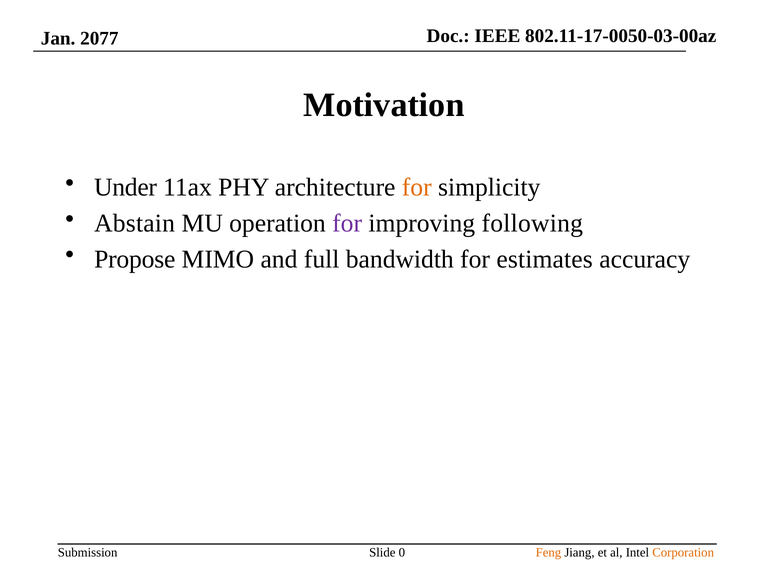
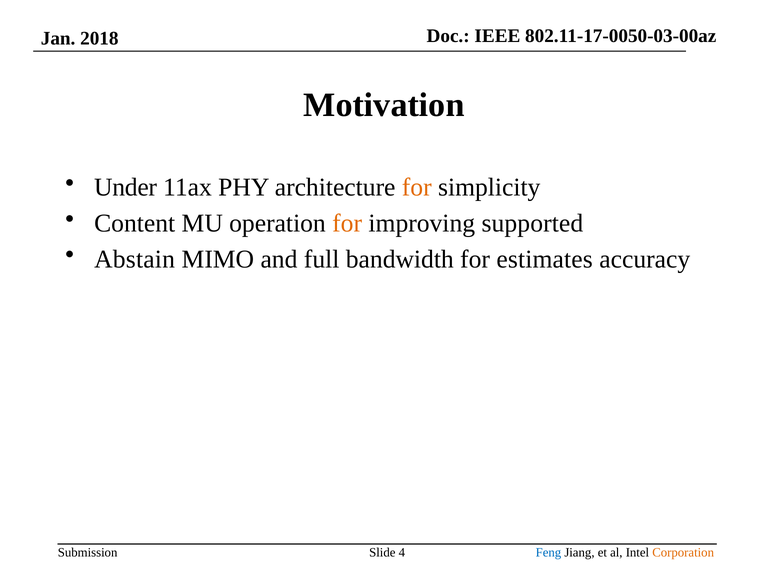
2077: 2077 -> 2018
Abstain: Abstain -> Content
for at (347, 223) colour: purple -> orange
following: following -> supported
Propose: Propose -> Abstain
0: 0 -> 4
Feng colour: orange -> blue
